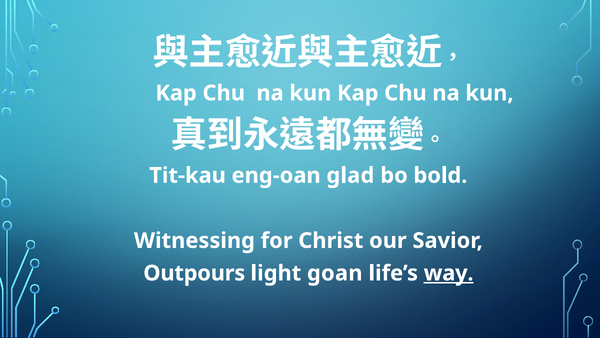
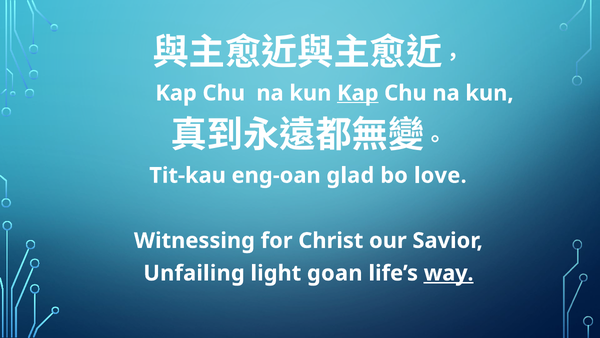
Kap at (358, 93) underline: none -> present
bold: bold -> love
Outpours: Outpours -> Unfailing
